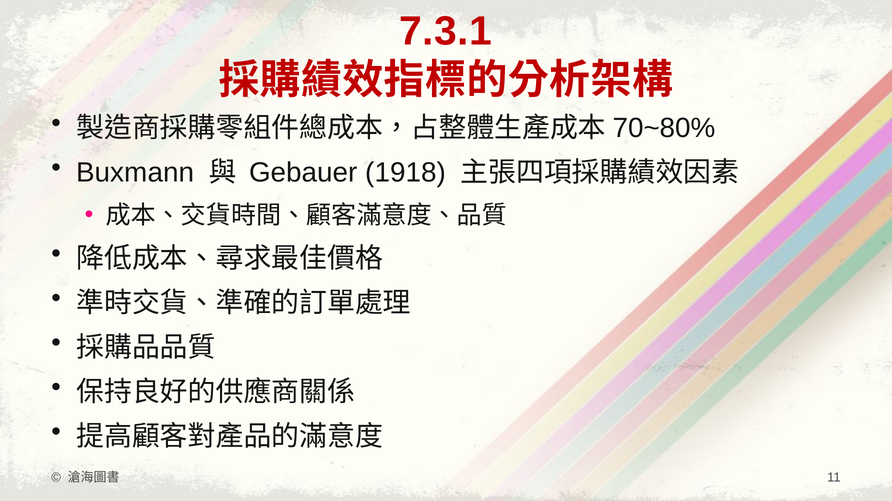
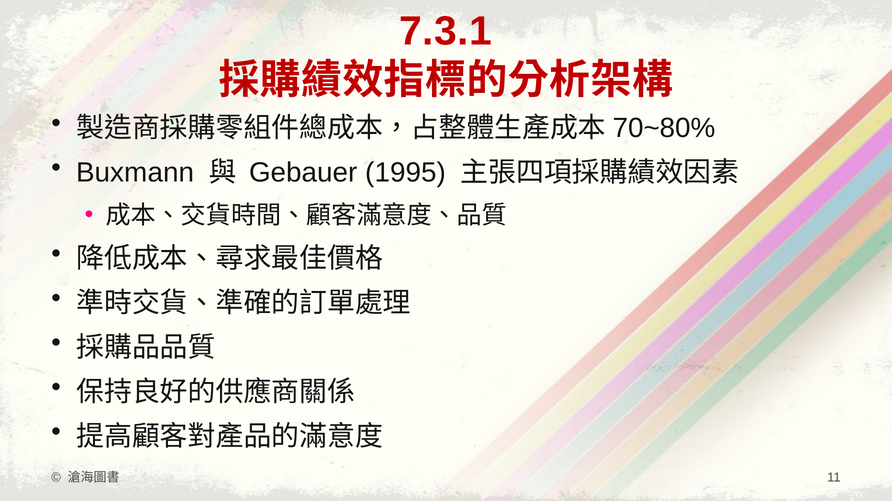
1918: 1918 -> 1995
